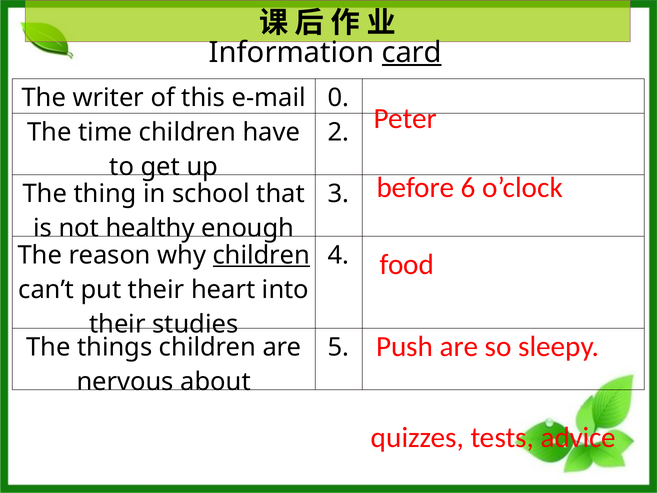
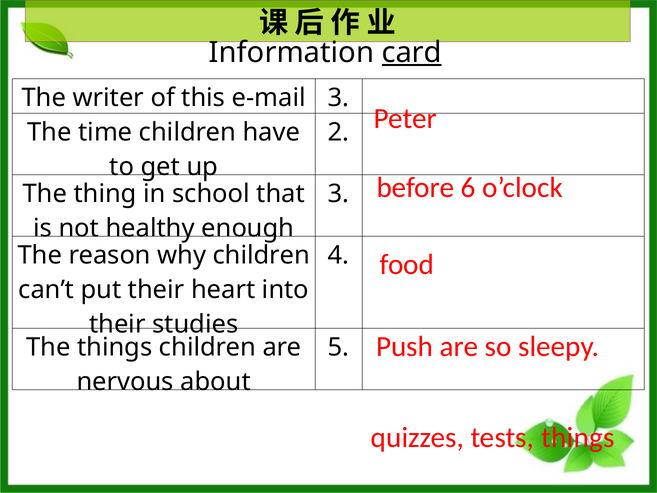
e-mail 0: 0 -> 3
children at (261, 255) underline: present -> none
tests advice: advice -> things
